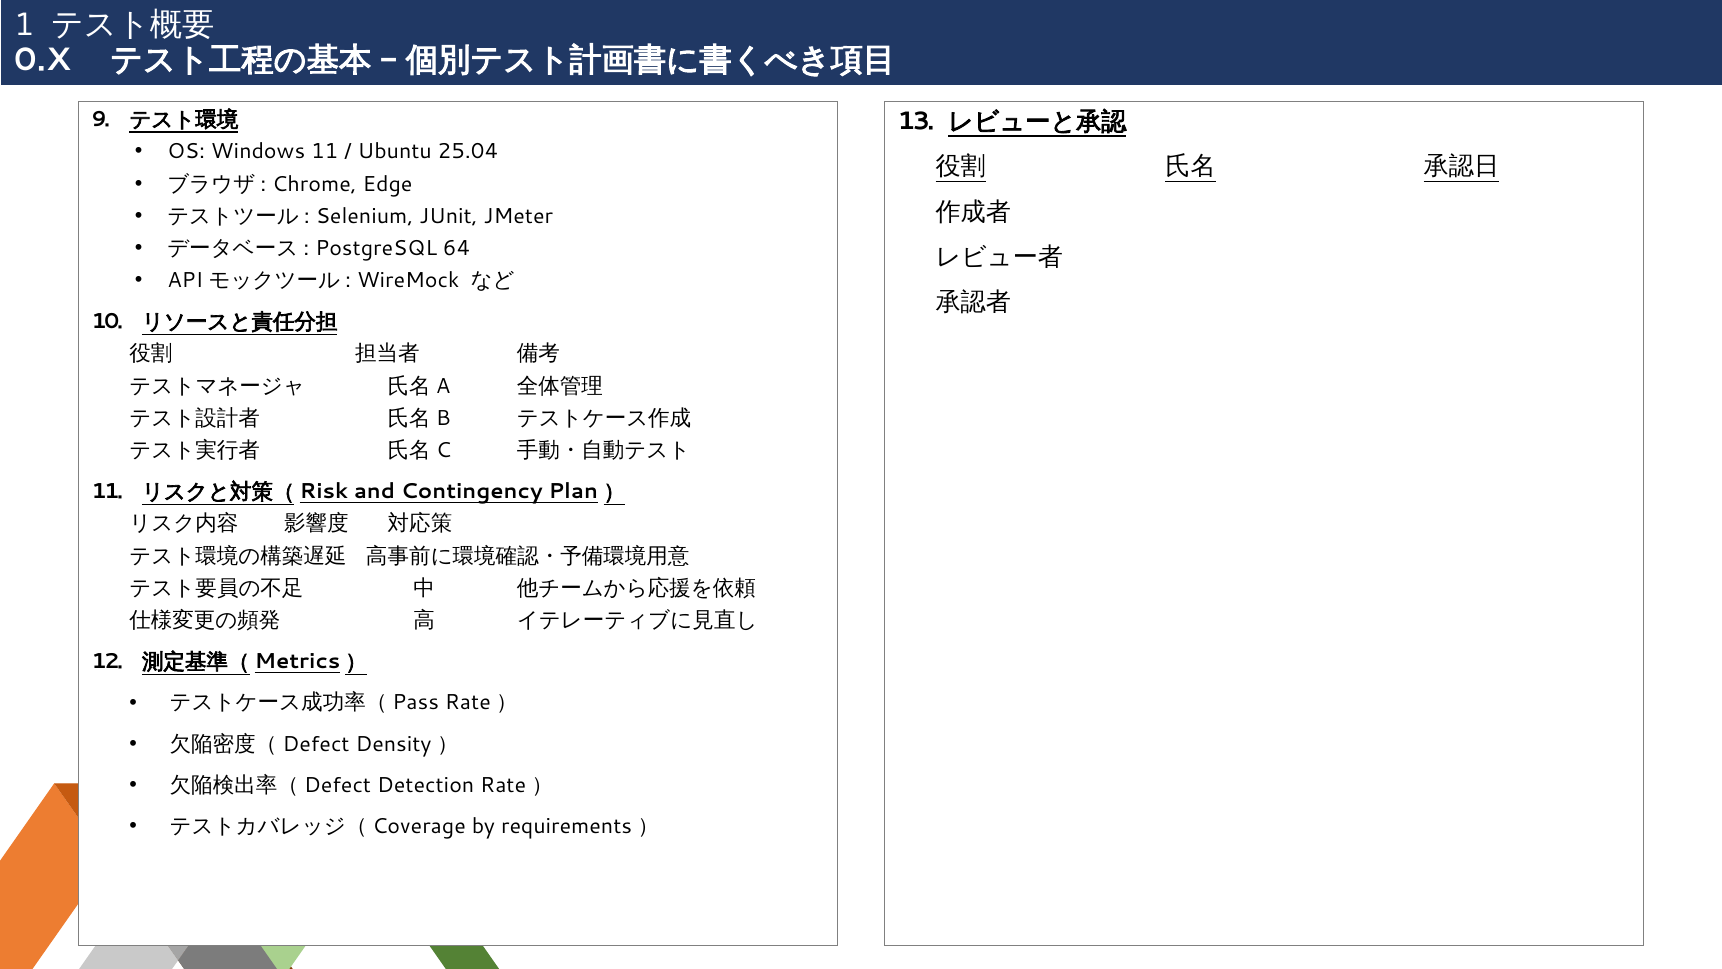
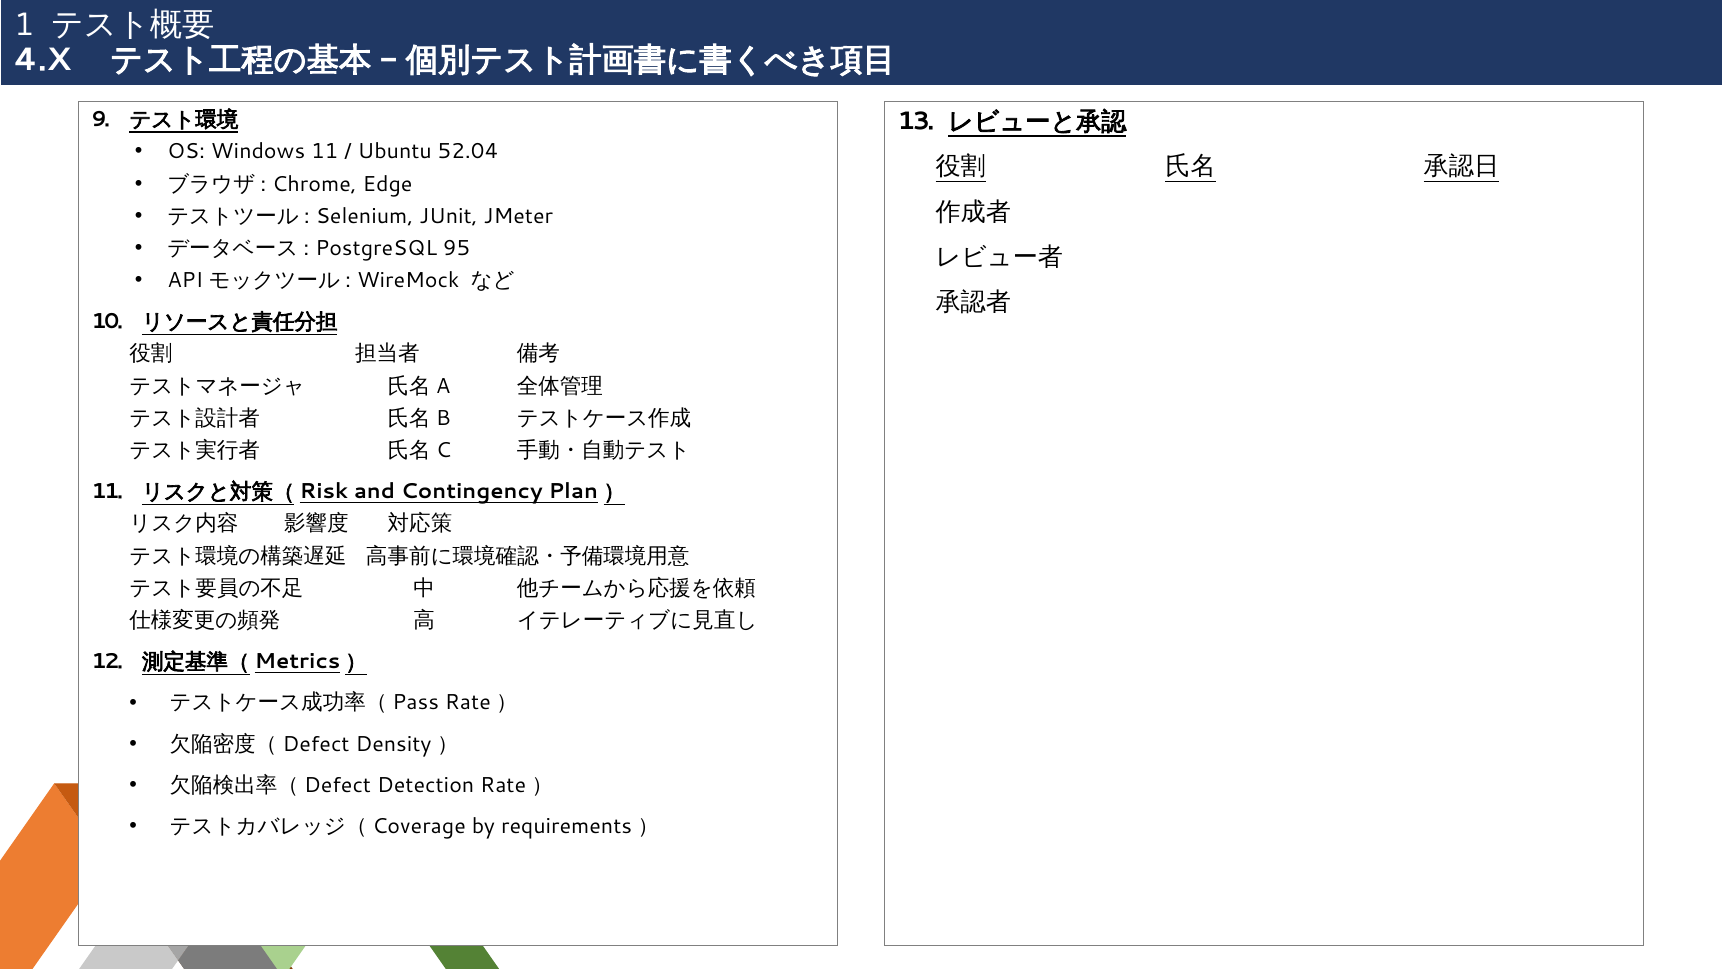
0.X: 0.X -> 4.X
25.04: 25.04 -> 52.04
64: 64 -> 95
